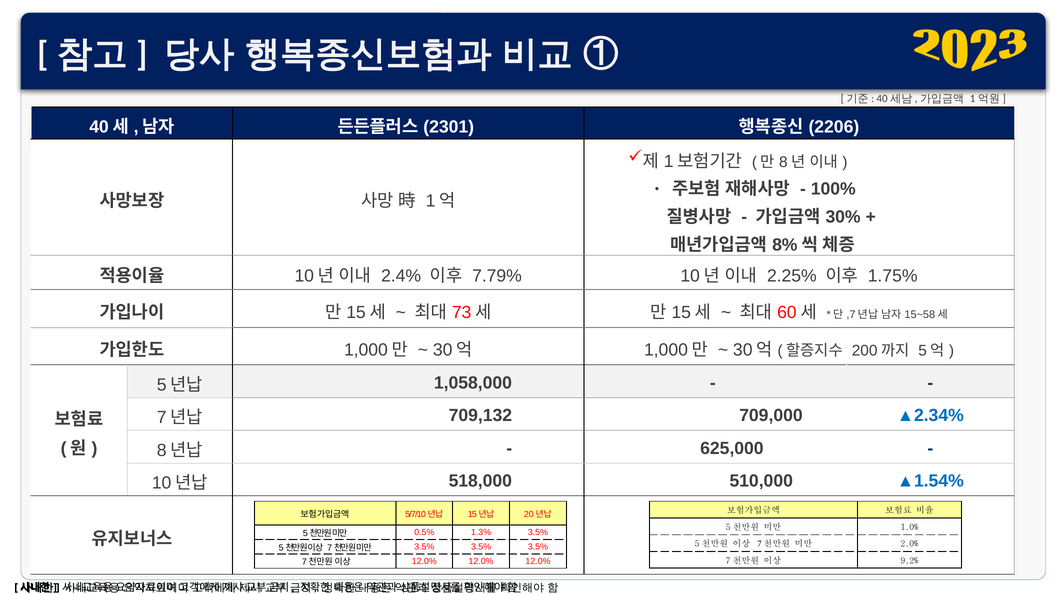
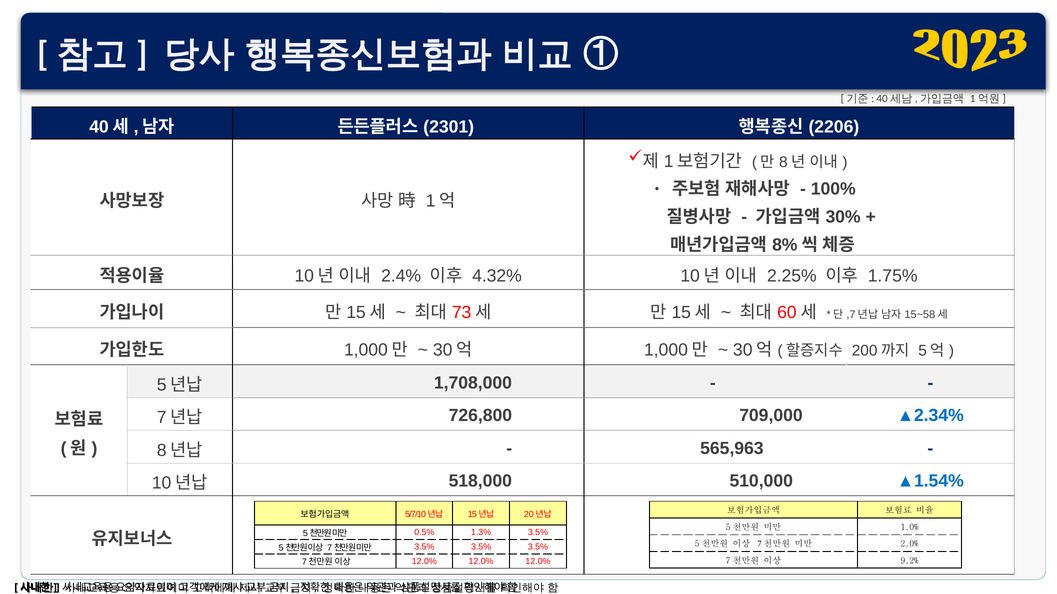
7.79%: 7.79% -> 4.32%
1,058,000: 1,058,000 -> 1,708,000
709,132: 709,132 -> 726,800
625,000: 625,000 -> 565,963
